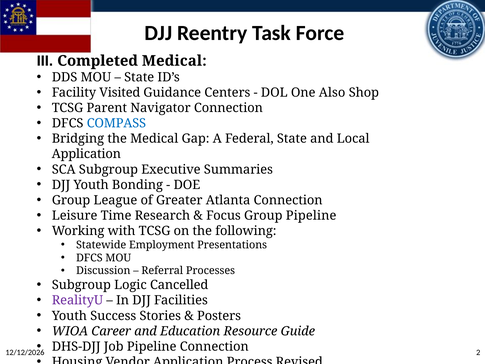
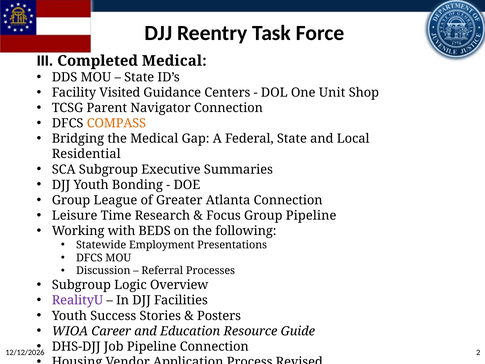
Also: Also -> Unit
COMPASS colour: blue -> orange
Application at (86, 154): Application -> Residential
with TCSG: TCSG -> BEDS
Cancelled: Cancelled -> Overview
